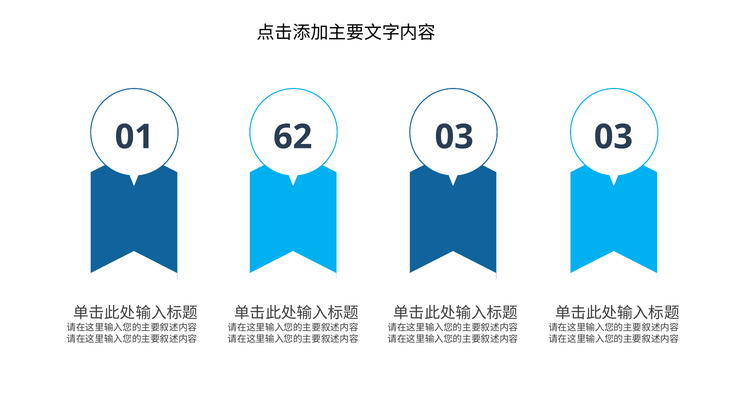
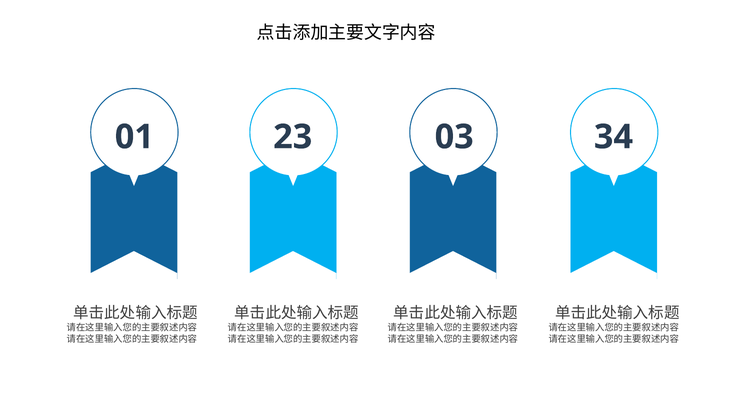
62: 62 -> 23
03 03: 03 -> 34
